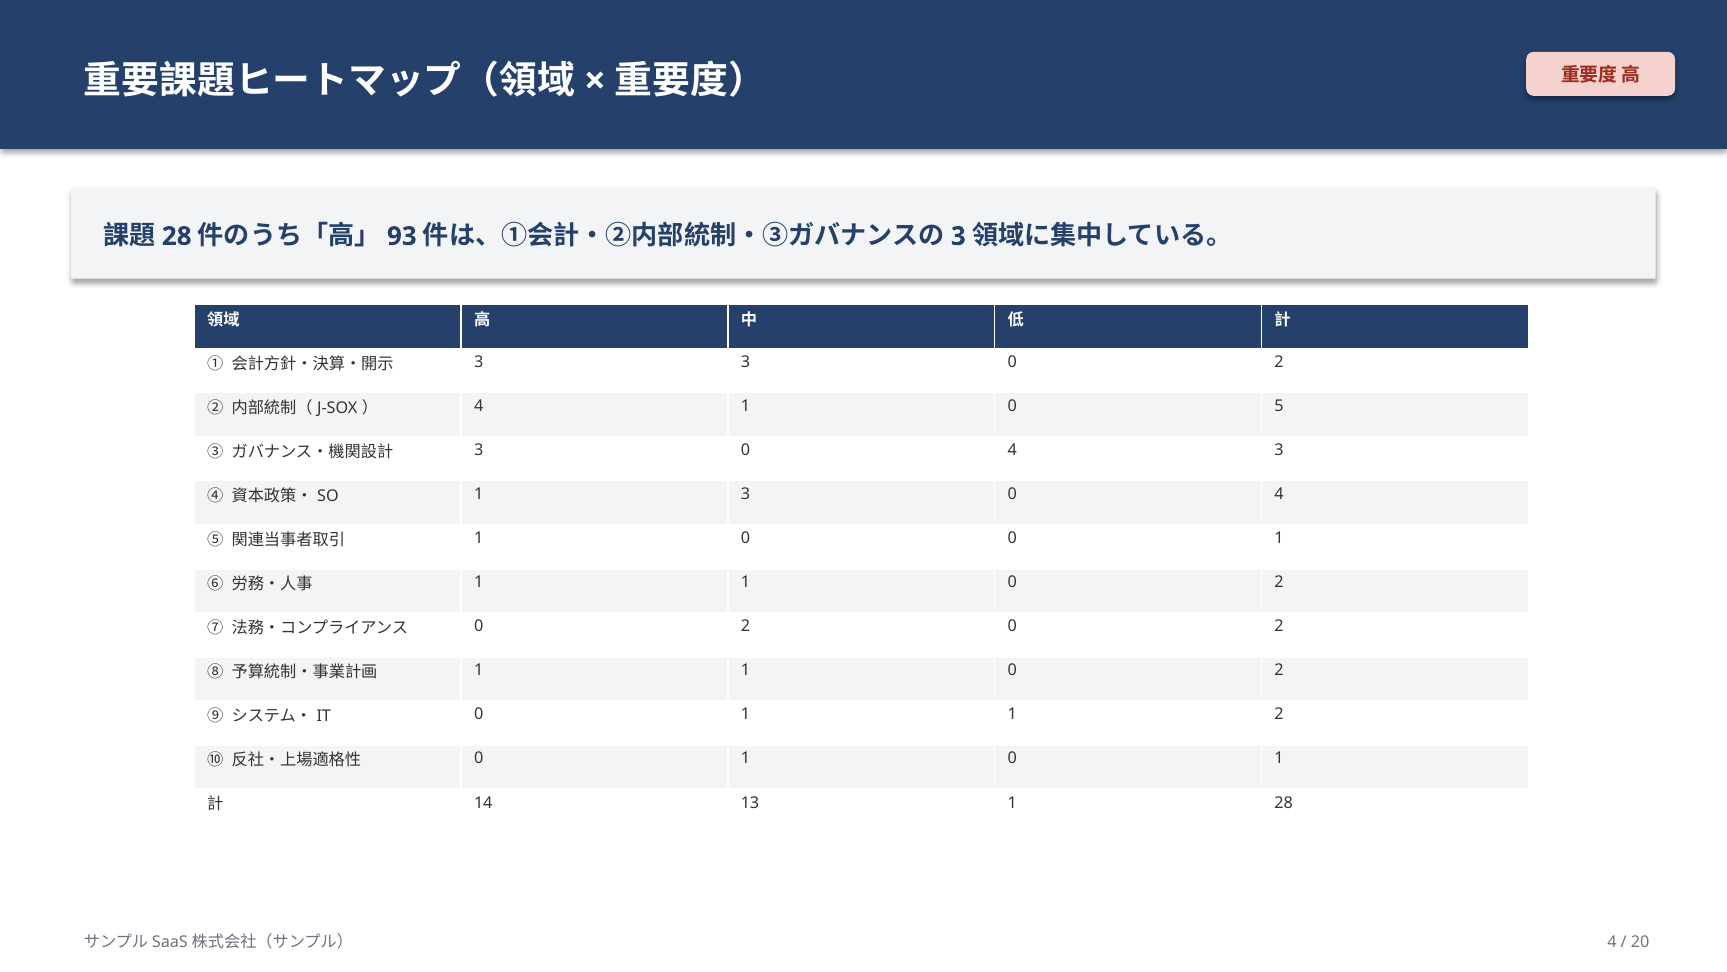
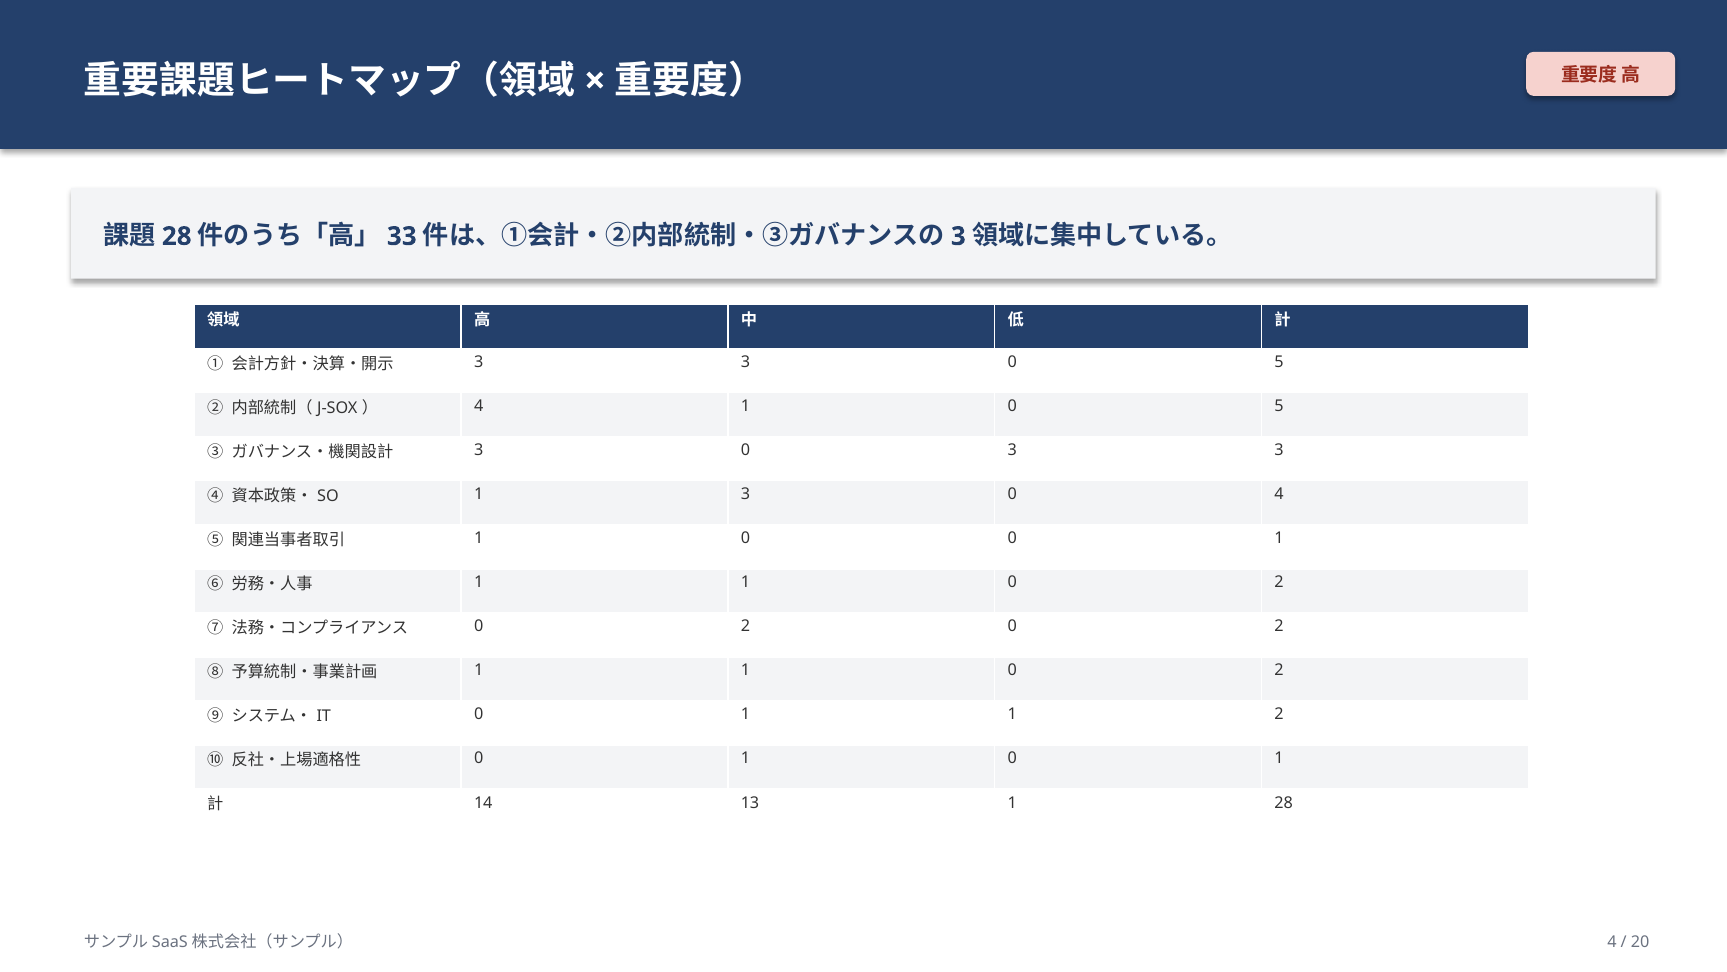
93: 93 -> 33
3 0 2: 2 -> 5
4 at (1012, 450): 4 -> 3
